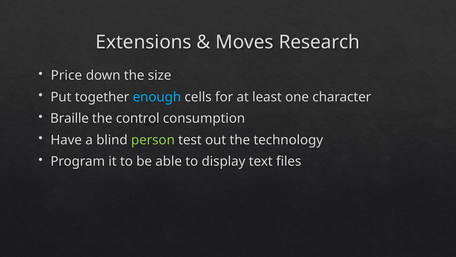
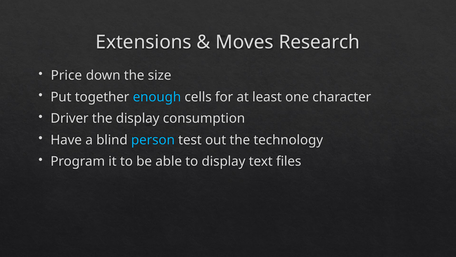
Braille: Braille -> Driver
the control: control -> display
person colour: light green -> light blue
